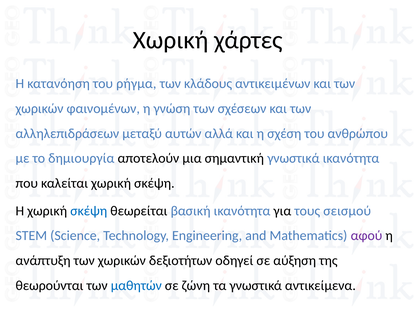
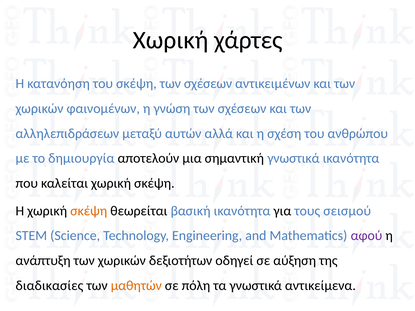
του ρήγμα: ρήγμα -> σκέψη
κλάδους at (208, 84): κλάδους -> σχέσεων
σκέψη at (89, 211) colour: blue -> orange
θεωρούνται: θεωρούνται -> διαδικασίες
μαθητών colour: blue -> orange
ζώνη: ζώνη -> πόλη
